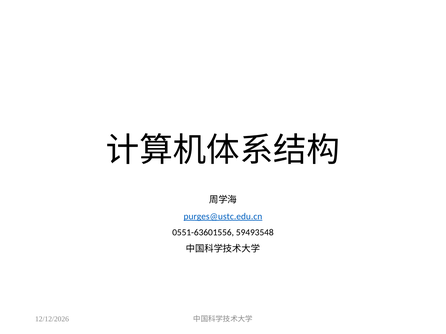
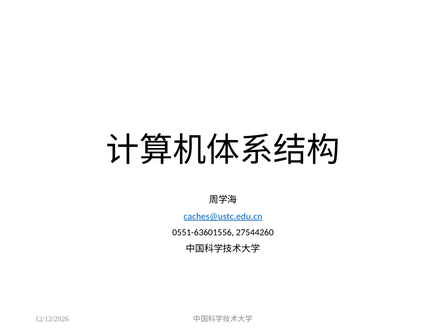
purges@ustc.edu.cn: purges@ustc.edu.cn -> caches@ustc.edu.cn
59493548: 59493548 -> 27544260
